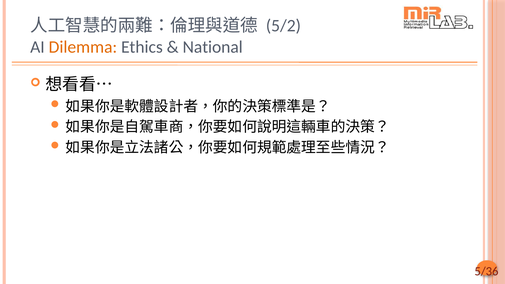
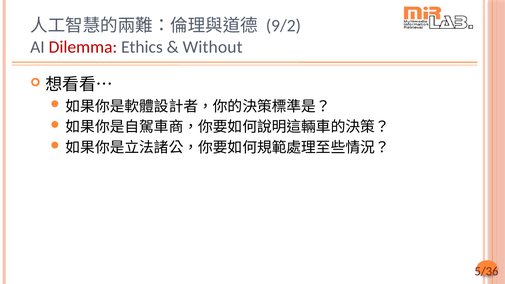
5/2: 5/2 -> 9/2
Dilemma colour: orange -> red
National: National -> Without
